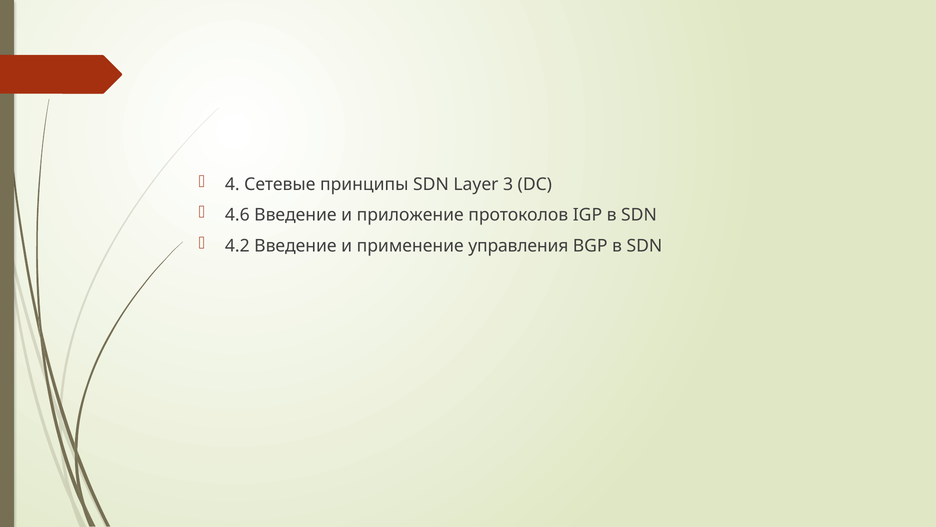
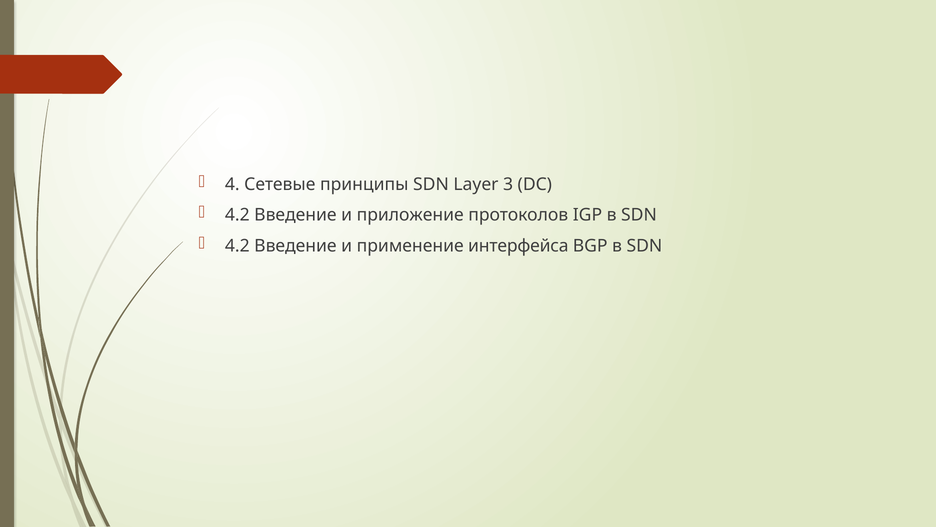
4.6 at (237, 215): 4.6 -> 4.2
управления: управления -> интерфейса
